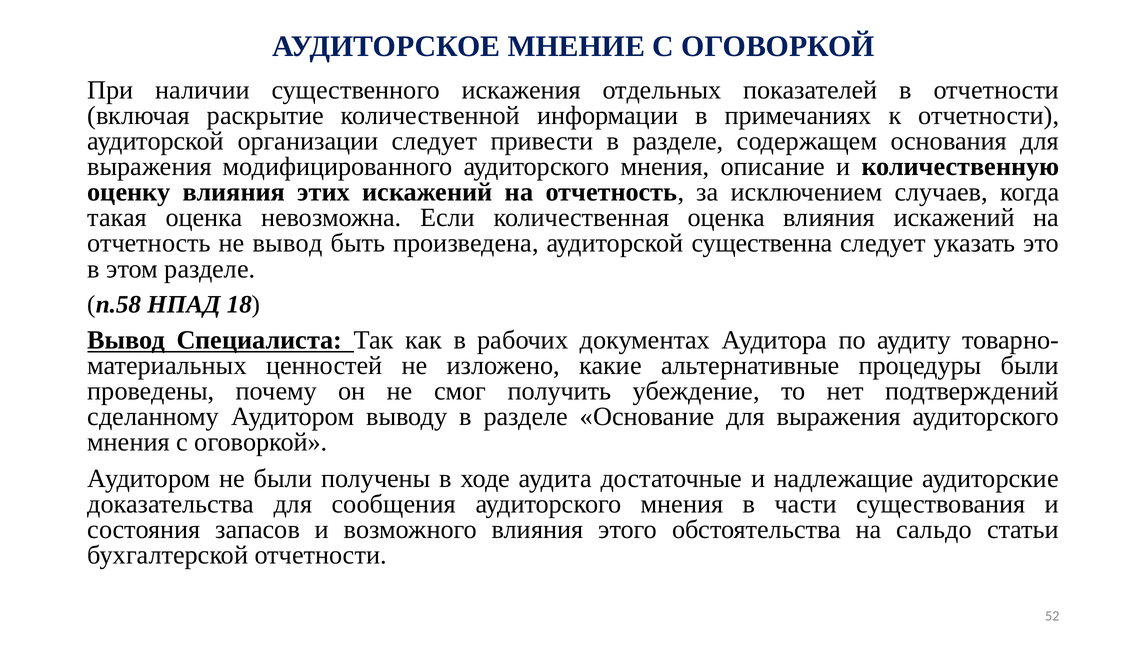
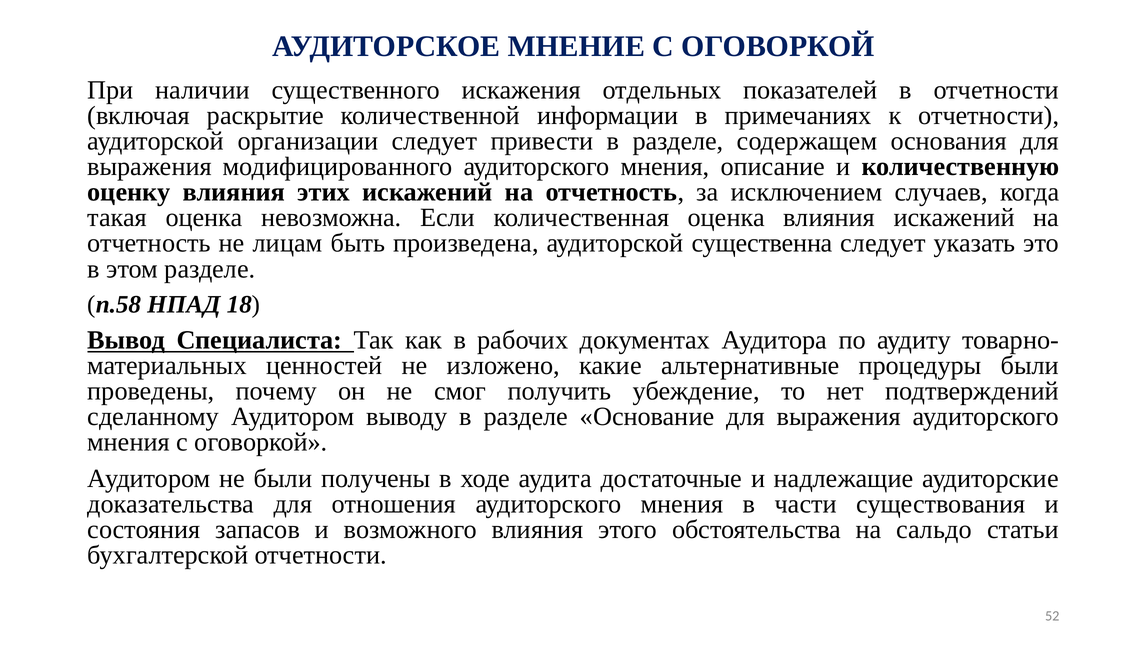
не вывод: вывод -> лицам
сообщения: сообщения -> отношения
